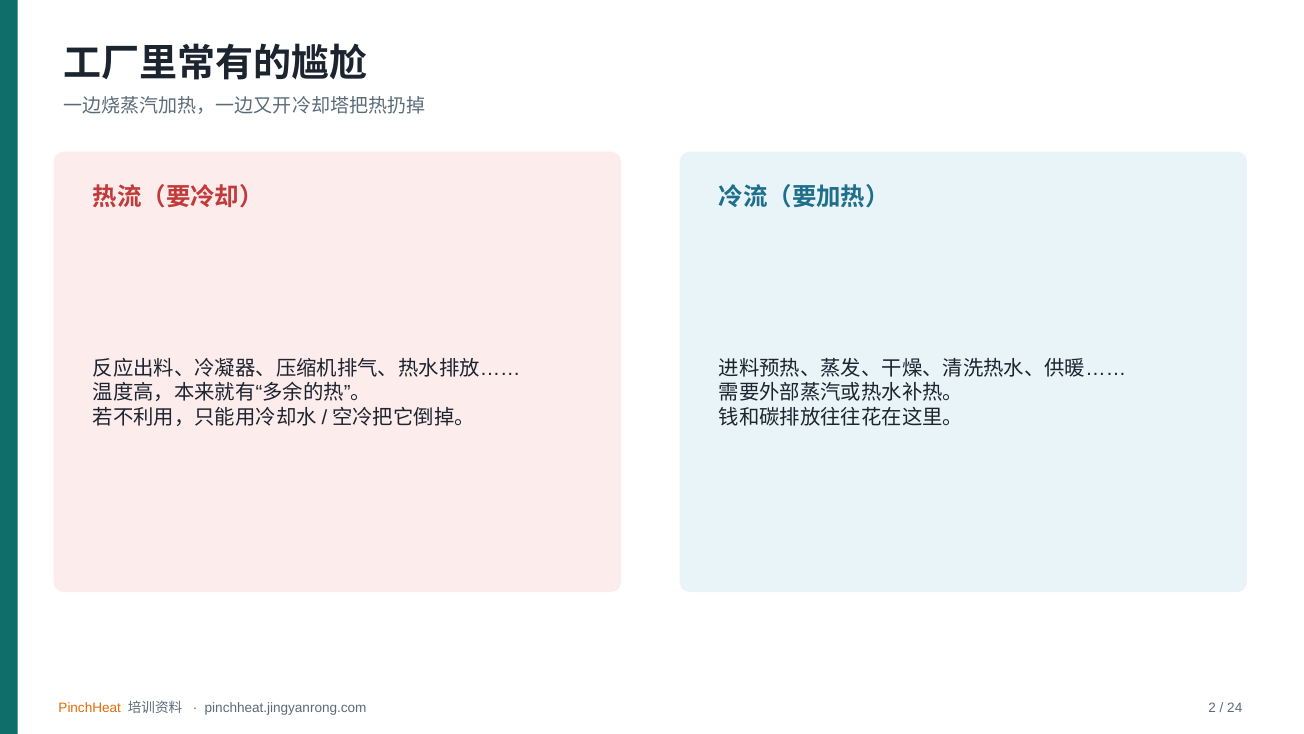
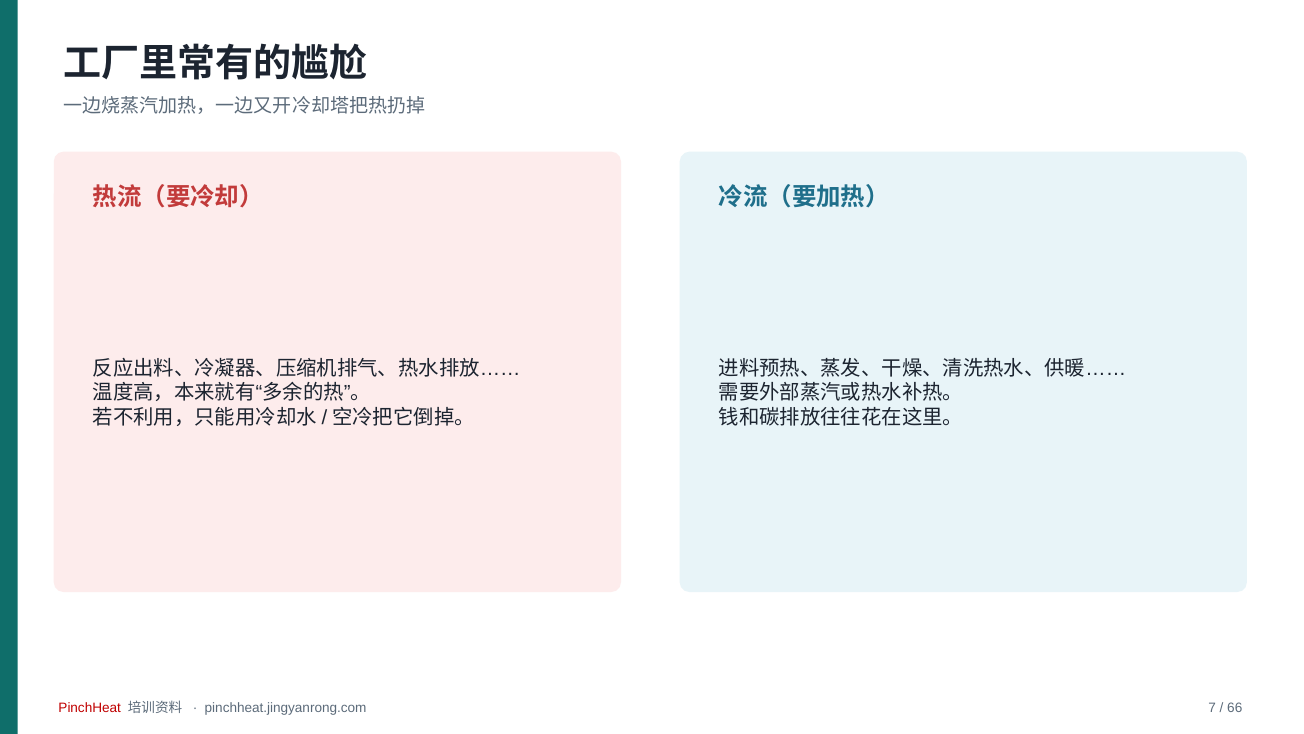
PinchHeat colour: orange -> red
2: 2 -> 7
24: 24 -> 66
